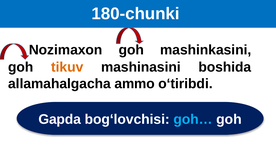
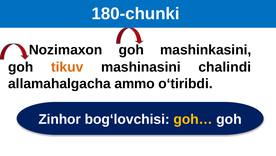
boshida: boshida -> chalindi
Gapda: Gapda -> Zinhor
goh… colour: light blue -> yellow
